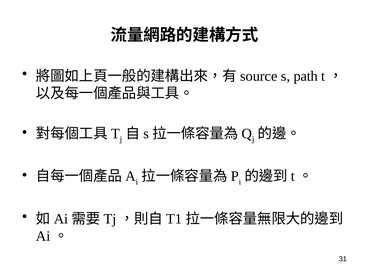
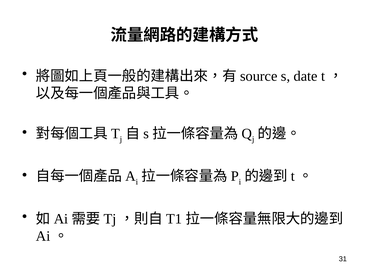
path: path -> date
